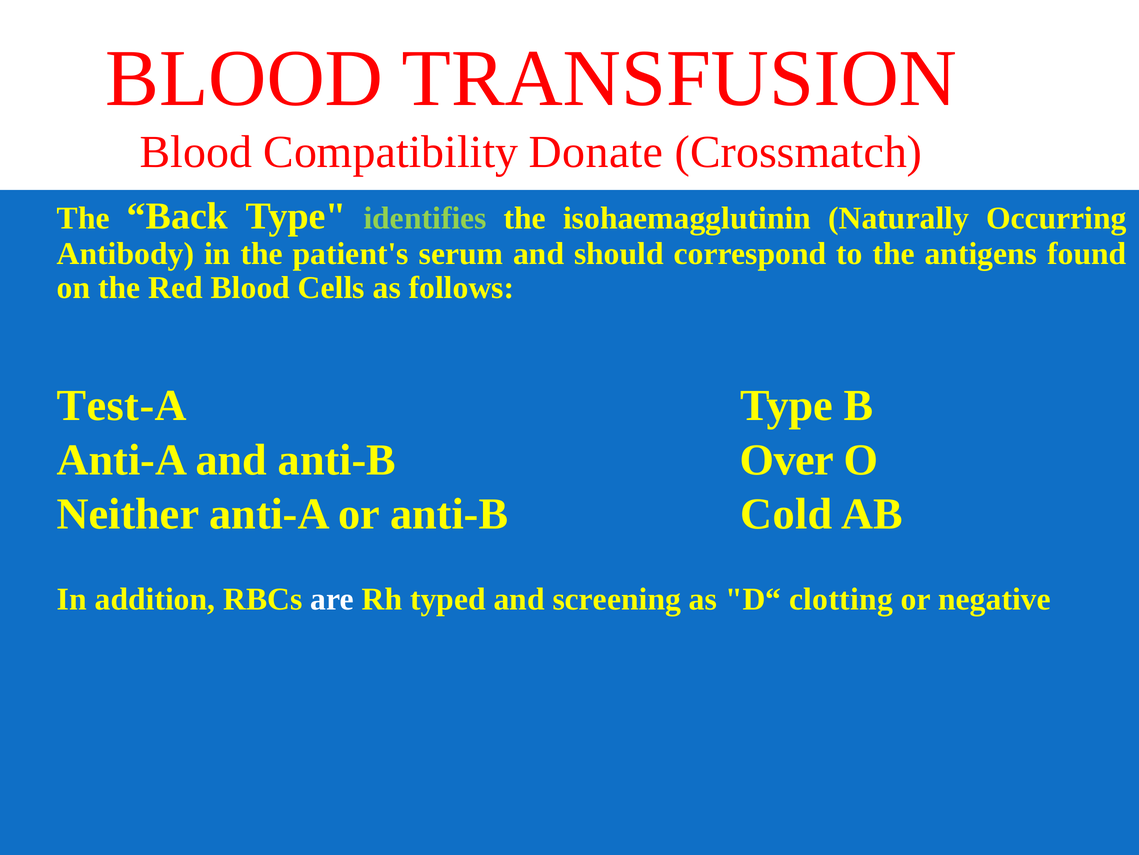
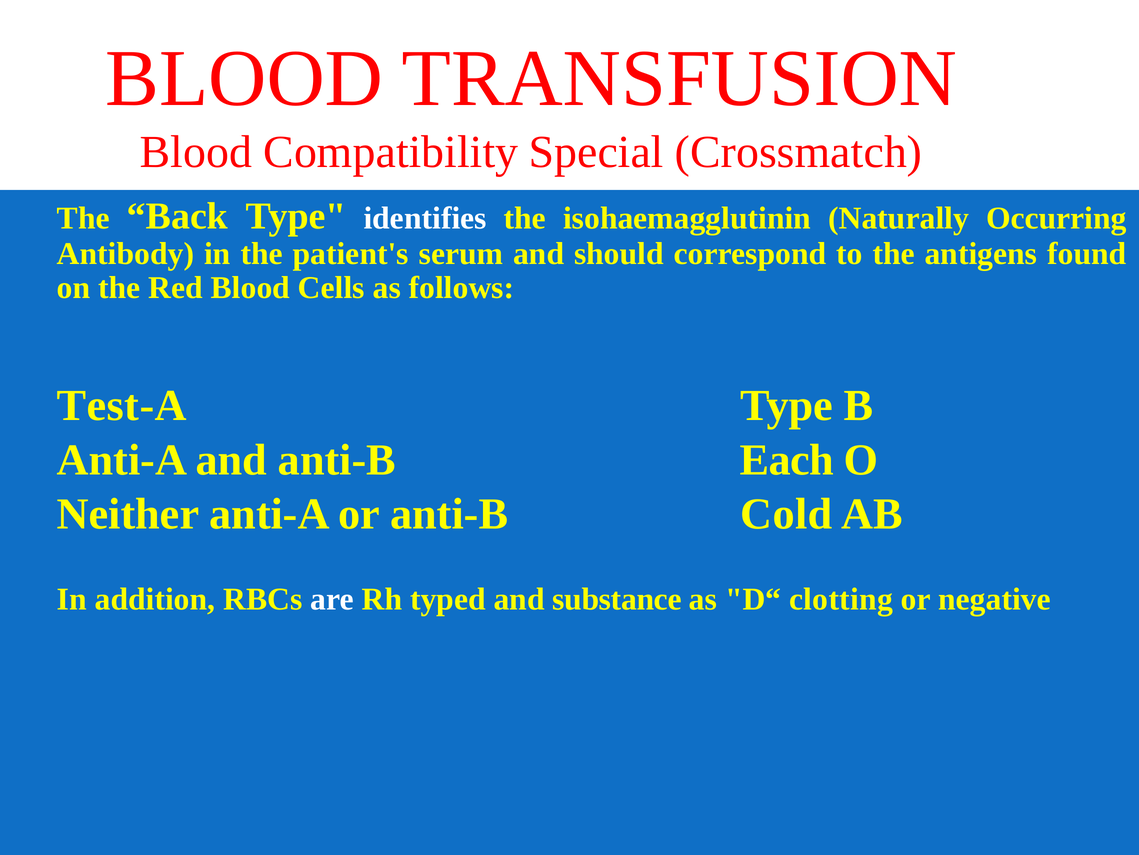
Donate: Donate -> Special
identifies colour: light green -> white
Over: Over -> Each
screening: screening -> substance
